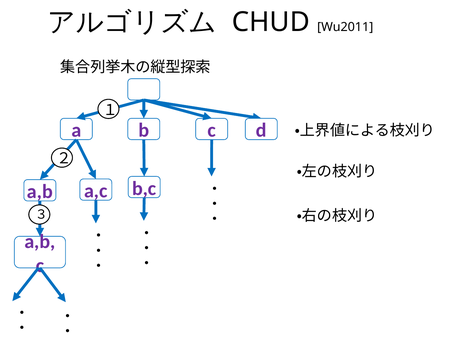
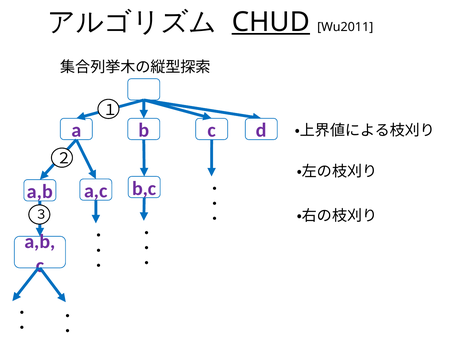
CHUD underline: none -> present
